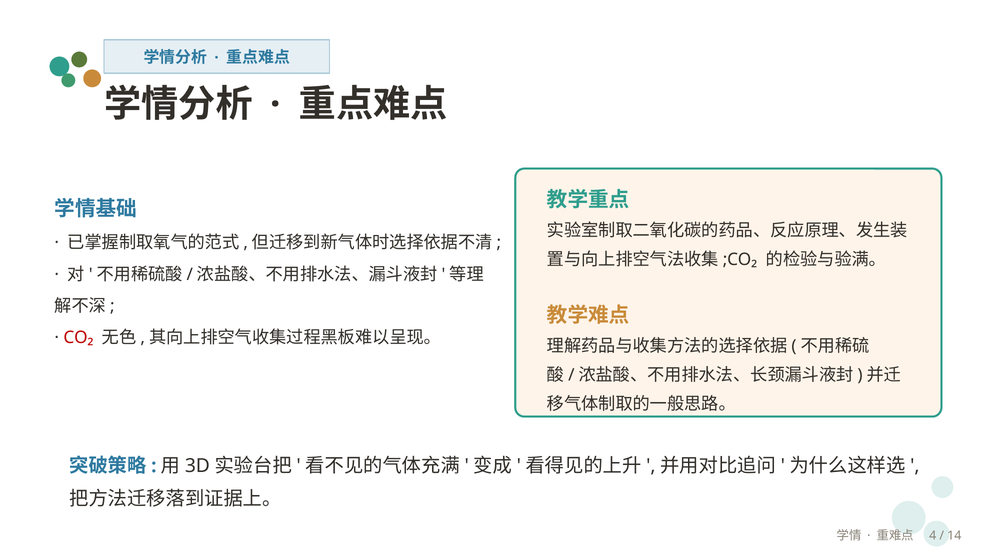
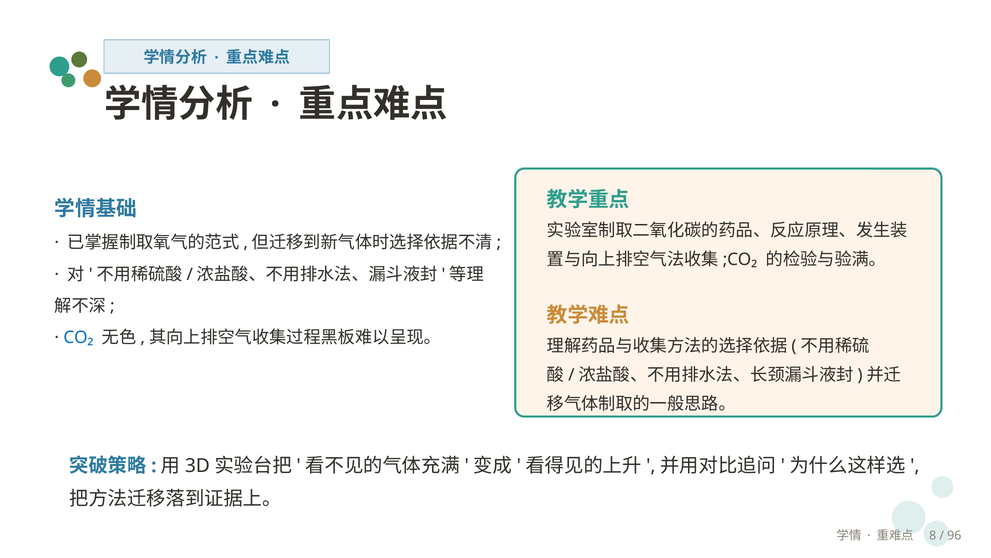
CO₂ colour: red -> blue
4: 4 -> 8
14: 14 -> 96
